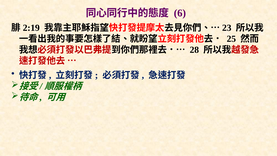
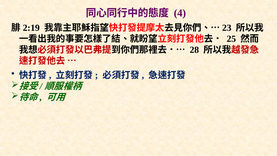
6: 6 -> 4
